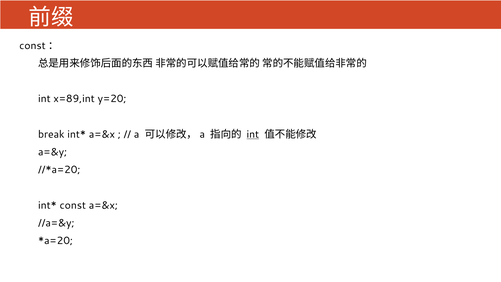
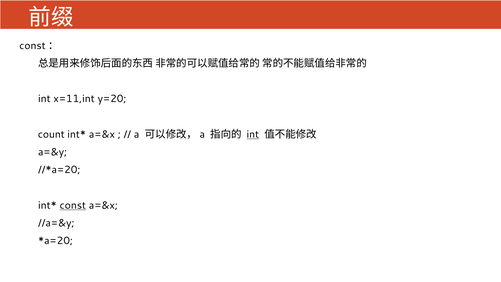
x=89,int: x=89,int -> x=11,int
break: break -> count
const underline: none -> present
